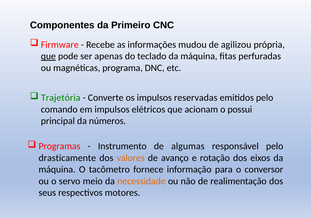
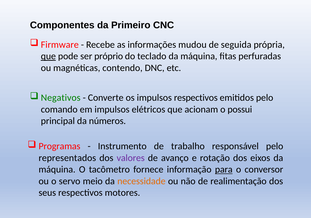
agilizou: agilizou -> seguida
apenas: apenas -> próprio
programa: programa -> contendo
Trajetória: Trajetória -> Negativos
impulsos reservadas: reservadas -> respectivos
algumas: algumas -> trabalho
drasticamente: drasticamente -> representados
valores colour: orange -> purple
para underline: none -> present
